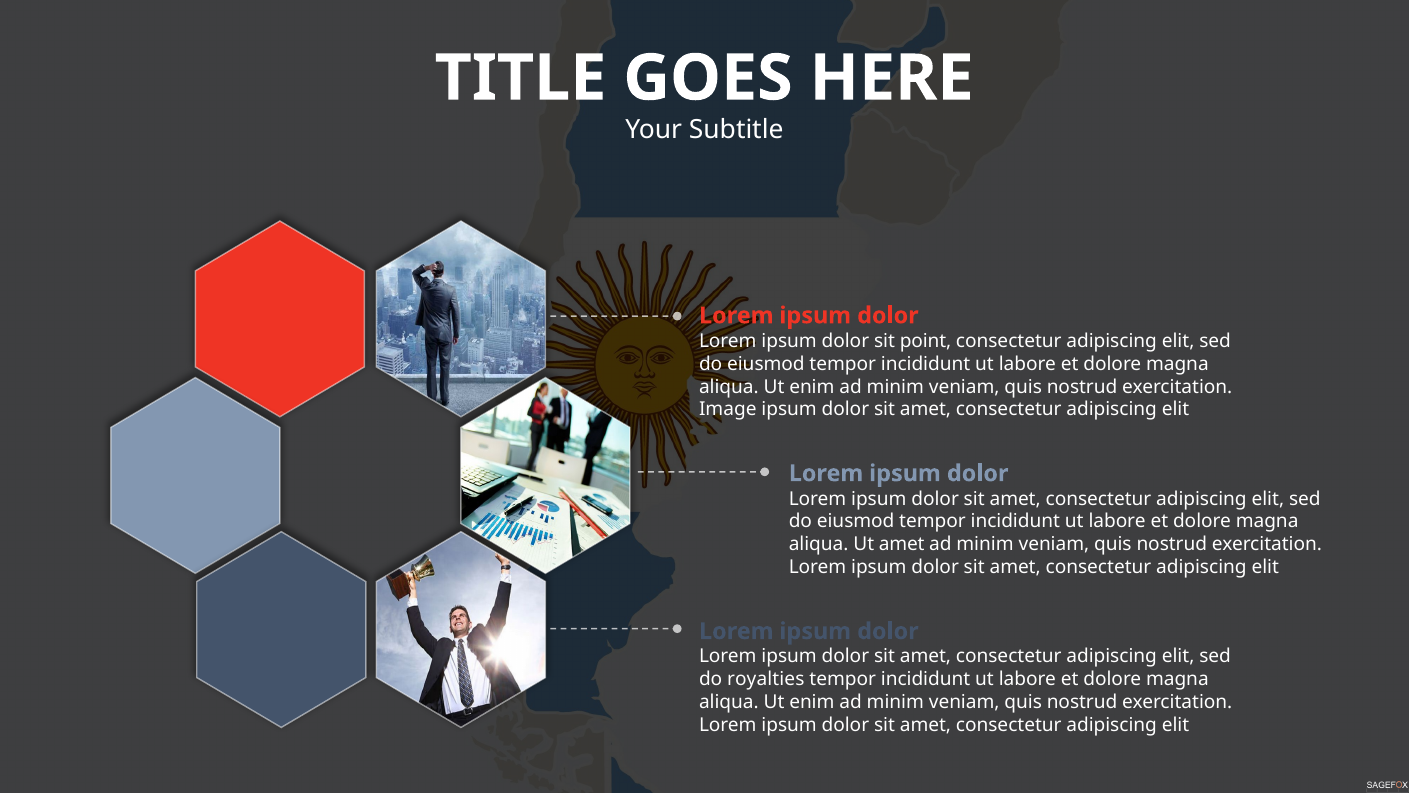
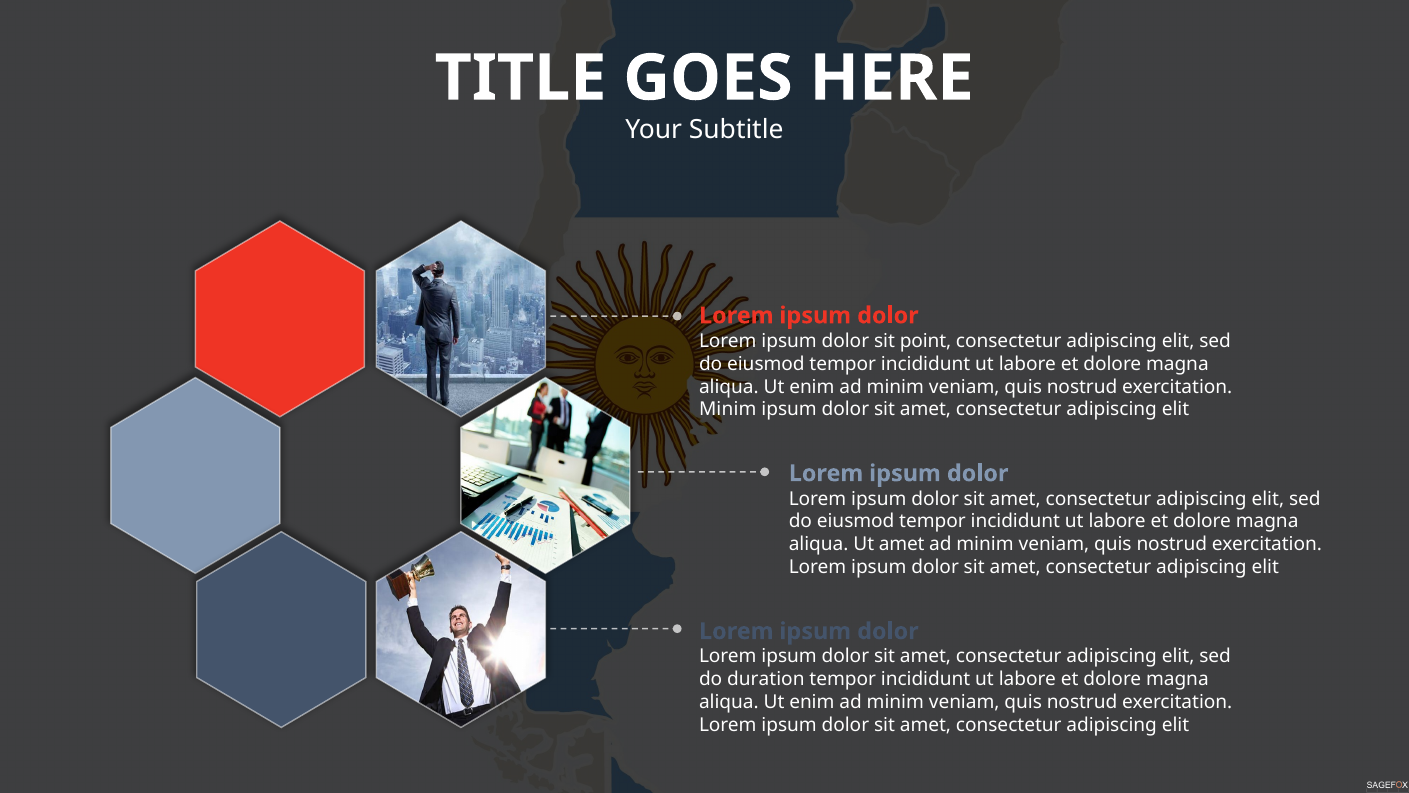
Image at (728, 409): Image -> Minim
royalties: royalties -> duration
